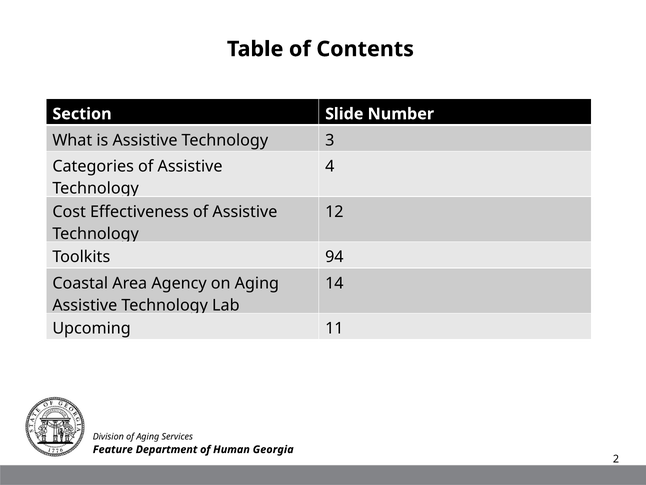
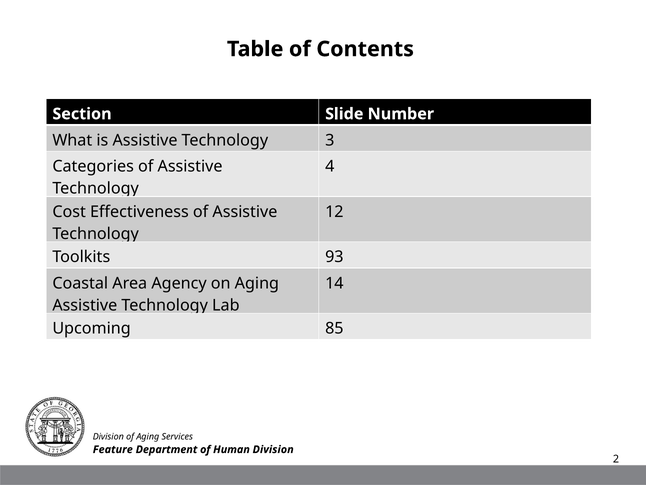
94: 94 -> 93
11: 11 -> 85
Human Georgia: Georgia -> Division
